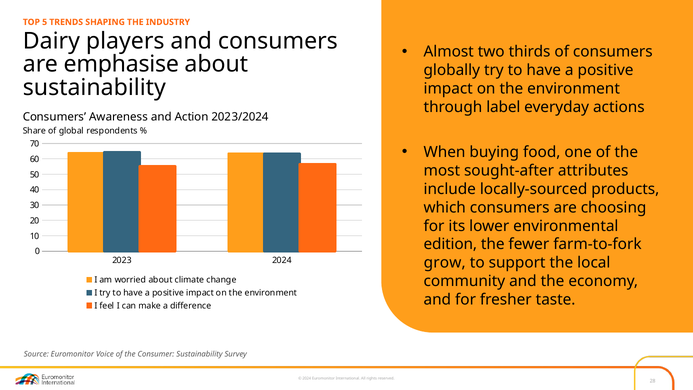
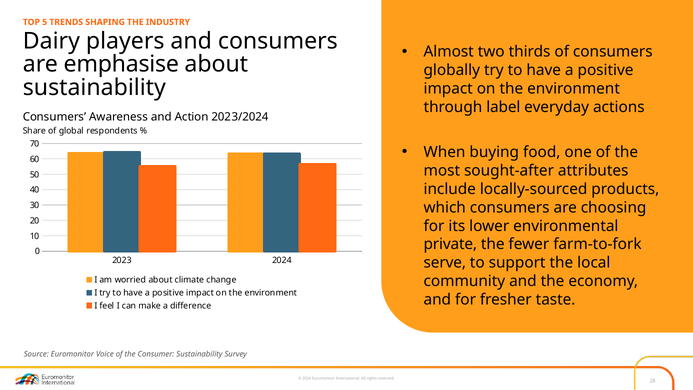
edition: edition -> private
grow: grow -> serve
